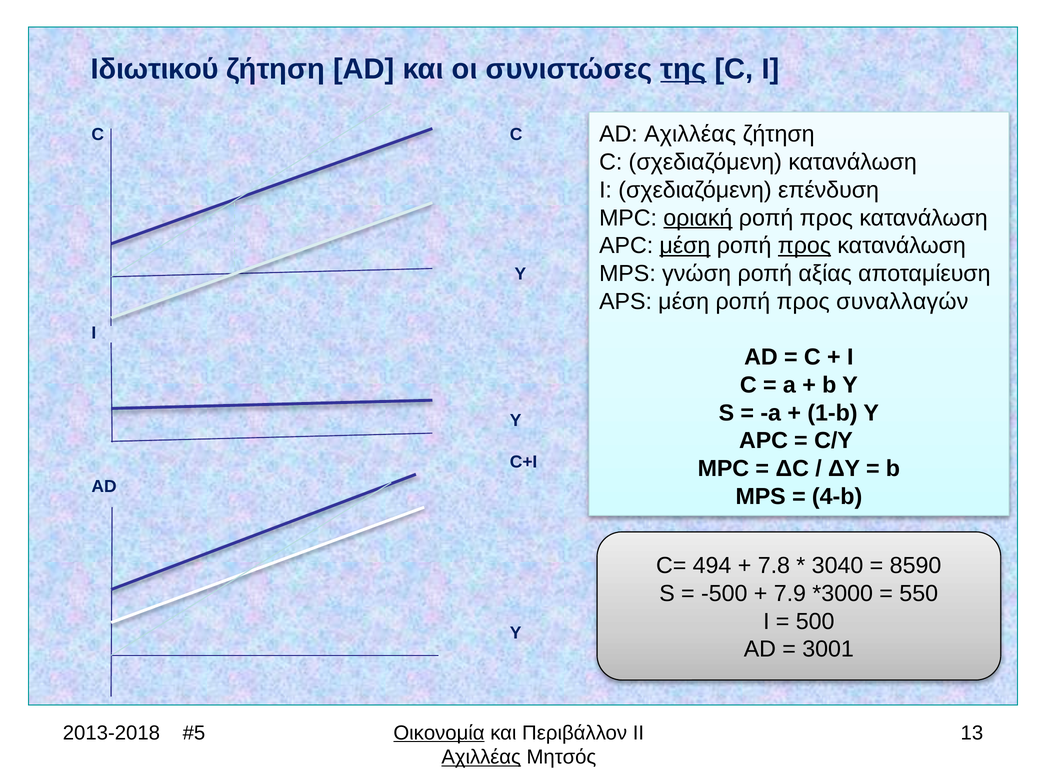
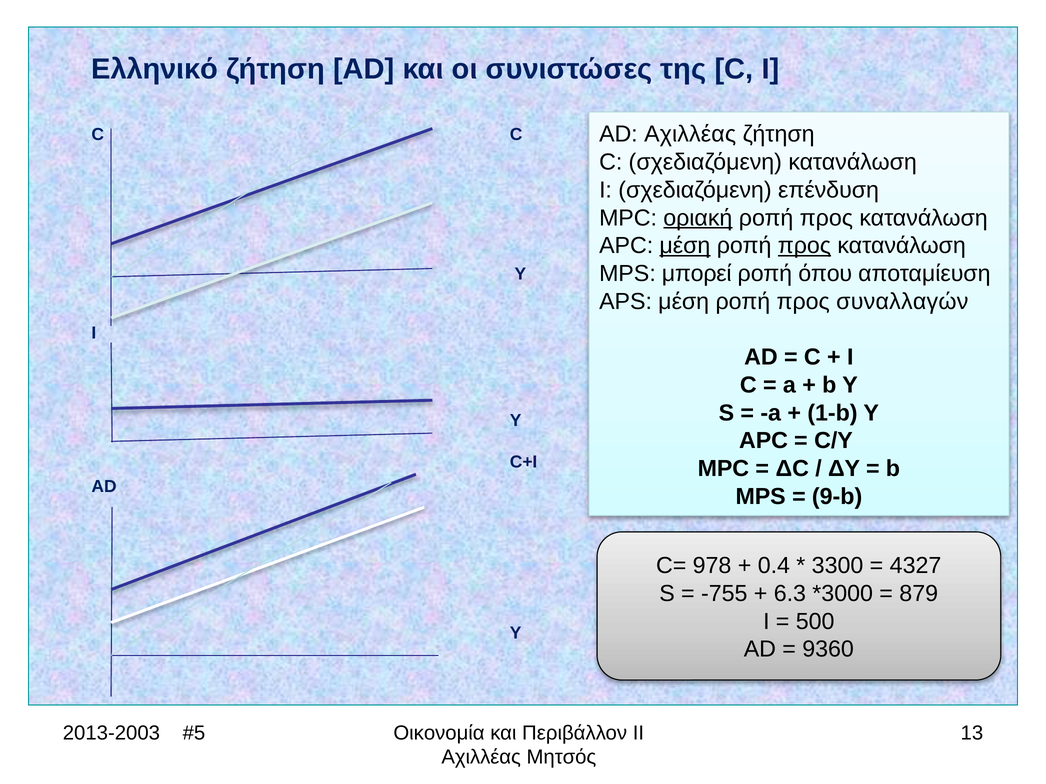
Ιδιωτικού: Ιδιωτικού -> Ελληνικό
της underline: present -> none
γνώση: γνώση -> μπορεί
αξίας: αξίας -> όπου
4-b: 4-b -> 9-b
494: 494 -> 978
7.8: 7.8 -> 0.4
3040: 3040 -> 3300
8590: 8590 -> 4327
-500: -500 -> -755
7.9: 7.9 -> 6.3
550: 550 -> 879
3001: 3001 -> 9360
2013-2018: 2013-2018 -> 2013-2003
Οικονομία underline: present -> none
Αχιλλέας at (481, 758) underline: present -> none
